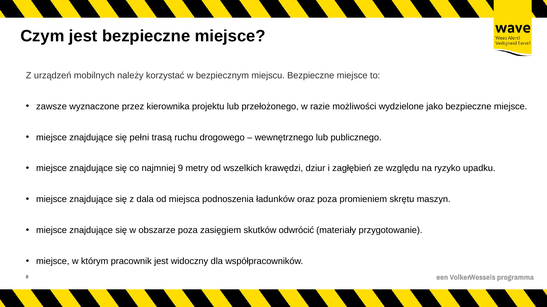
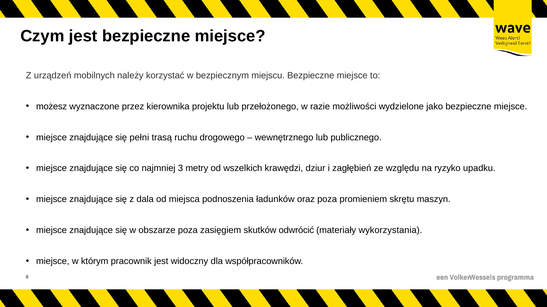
zawsze: zawsze -> możesz
9: 9 -> 3
przygotowanie: przygotowanie -> wykorzystania
